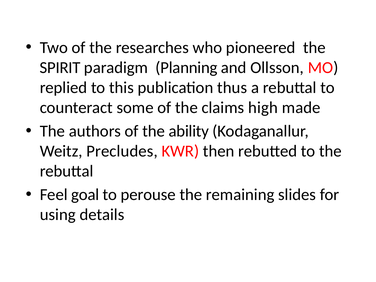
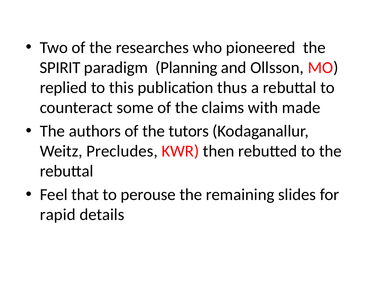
high: high -> with
ability: ability -> tutors
goal: goal -> that
using: using -> rapid
